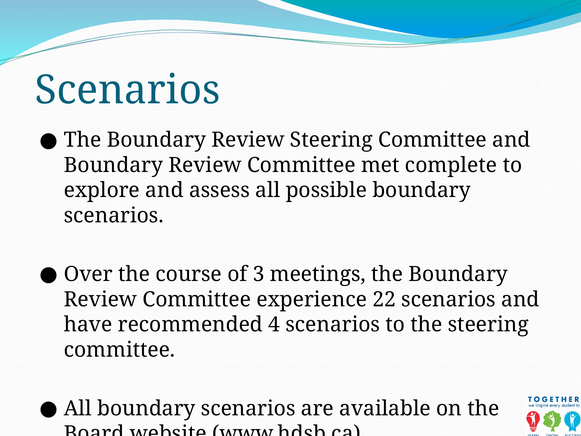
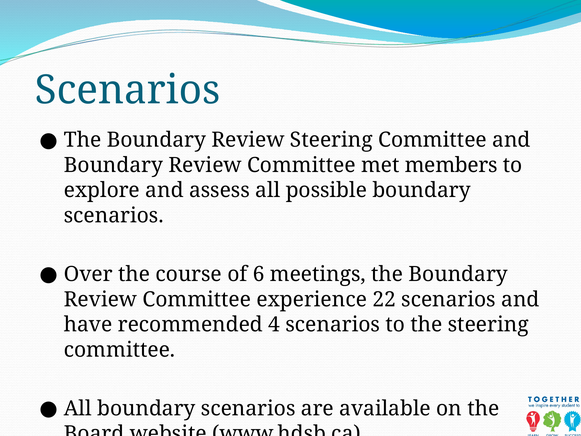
complete: complete -> members
3: 3 -> 6
